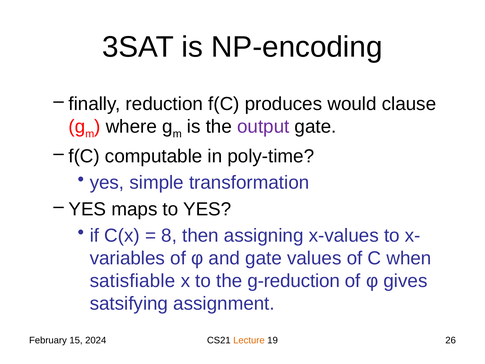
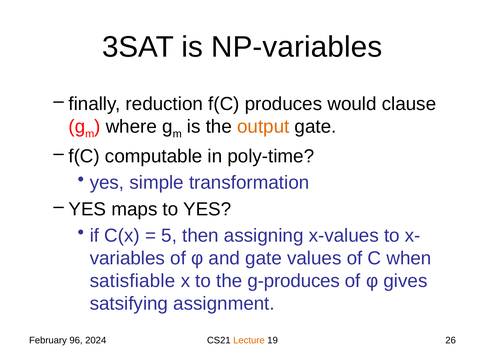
NP-encoding: NP-encoding -> NP-variables
output colour: purple -> orange
8: 8 -> 5
g-reduction: g-reduction -> g-produces
15: 15 -> 96
